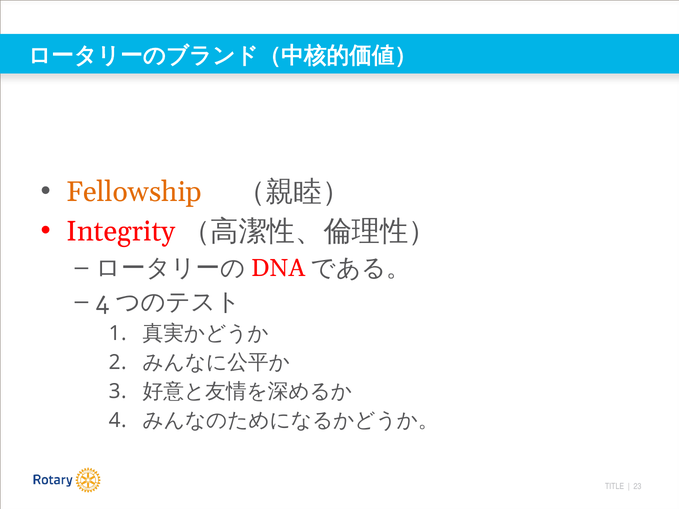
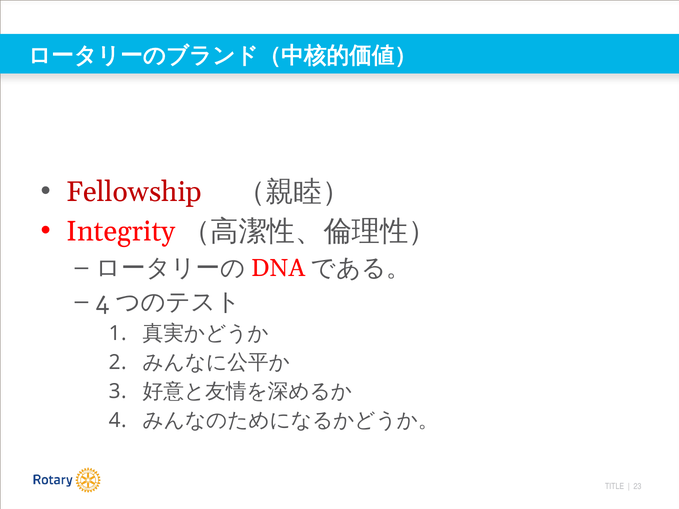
Fellowship colour: orange -> red
